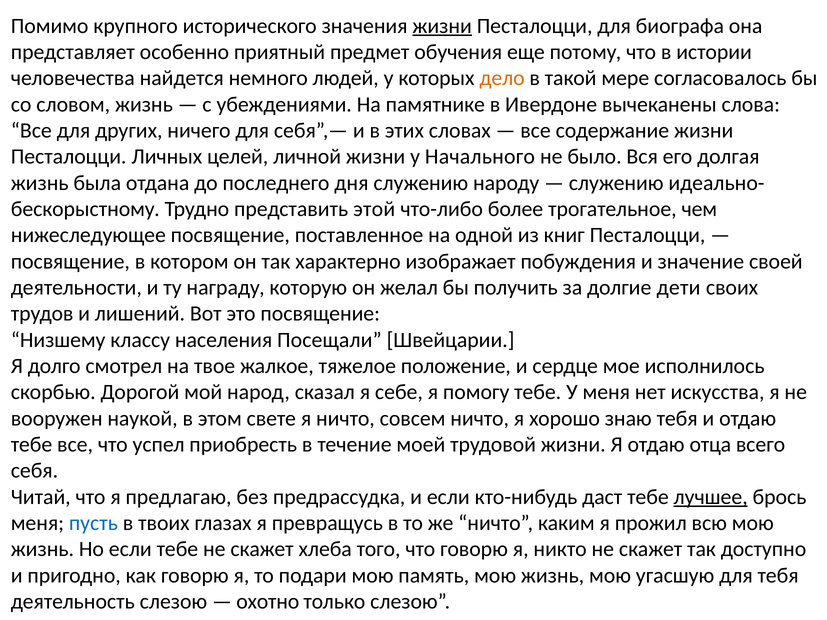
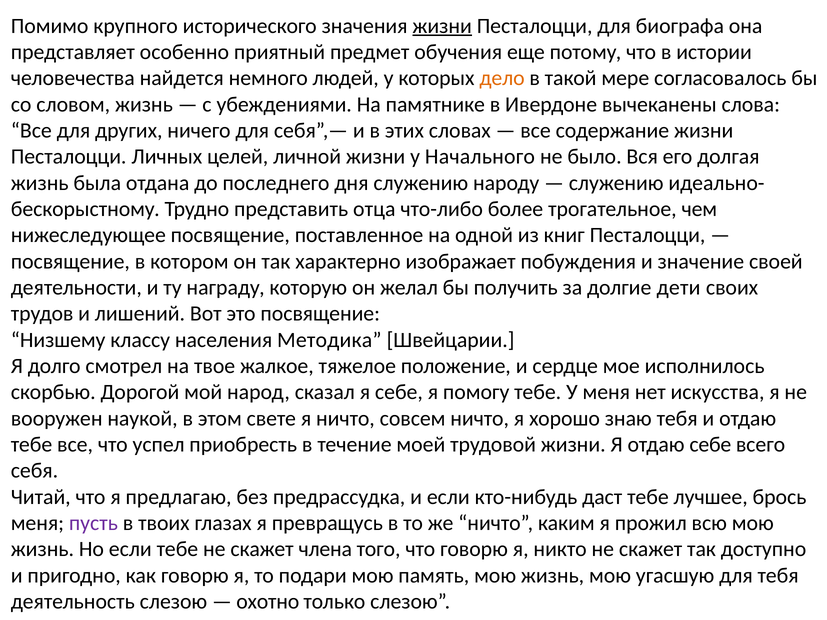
этой: этой -> отца
Посещали: Посещали -> Методика
отдаю отца: отца -> себе
лучшее underline: present -> none
пусть colour: blue -> purple
хлеба: хлеба -> члена
